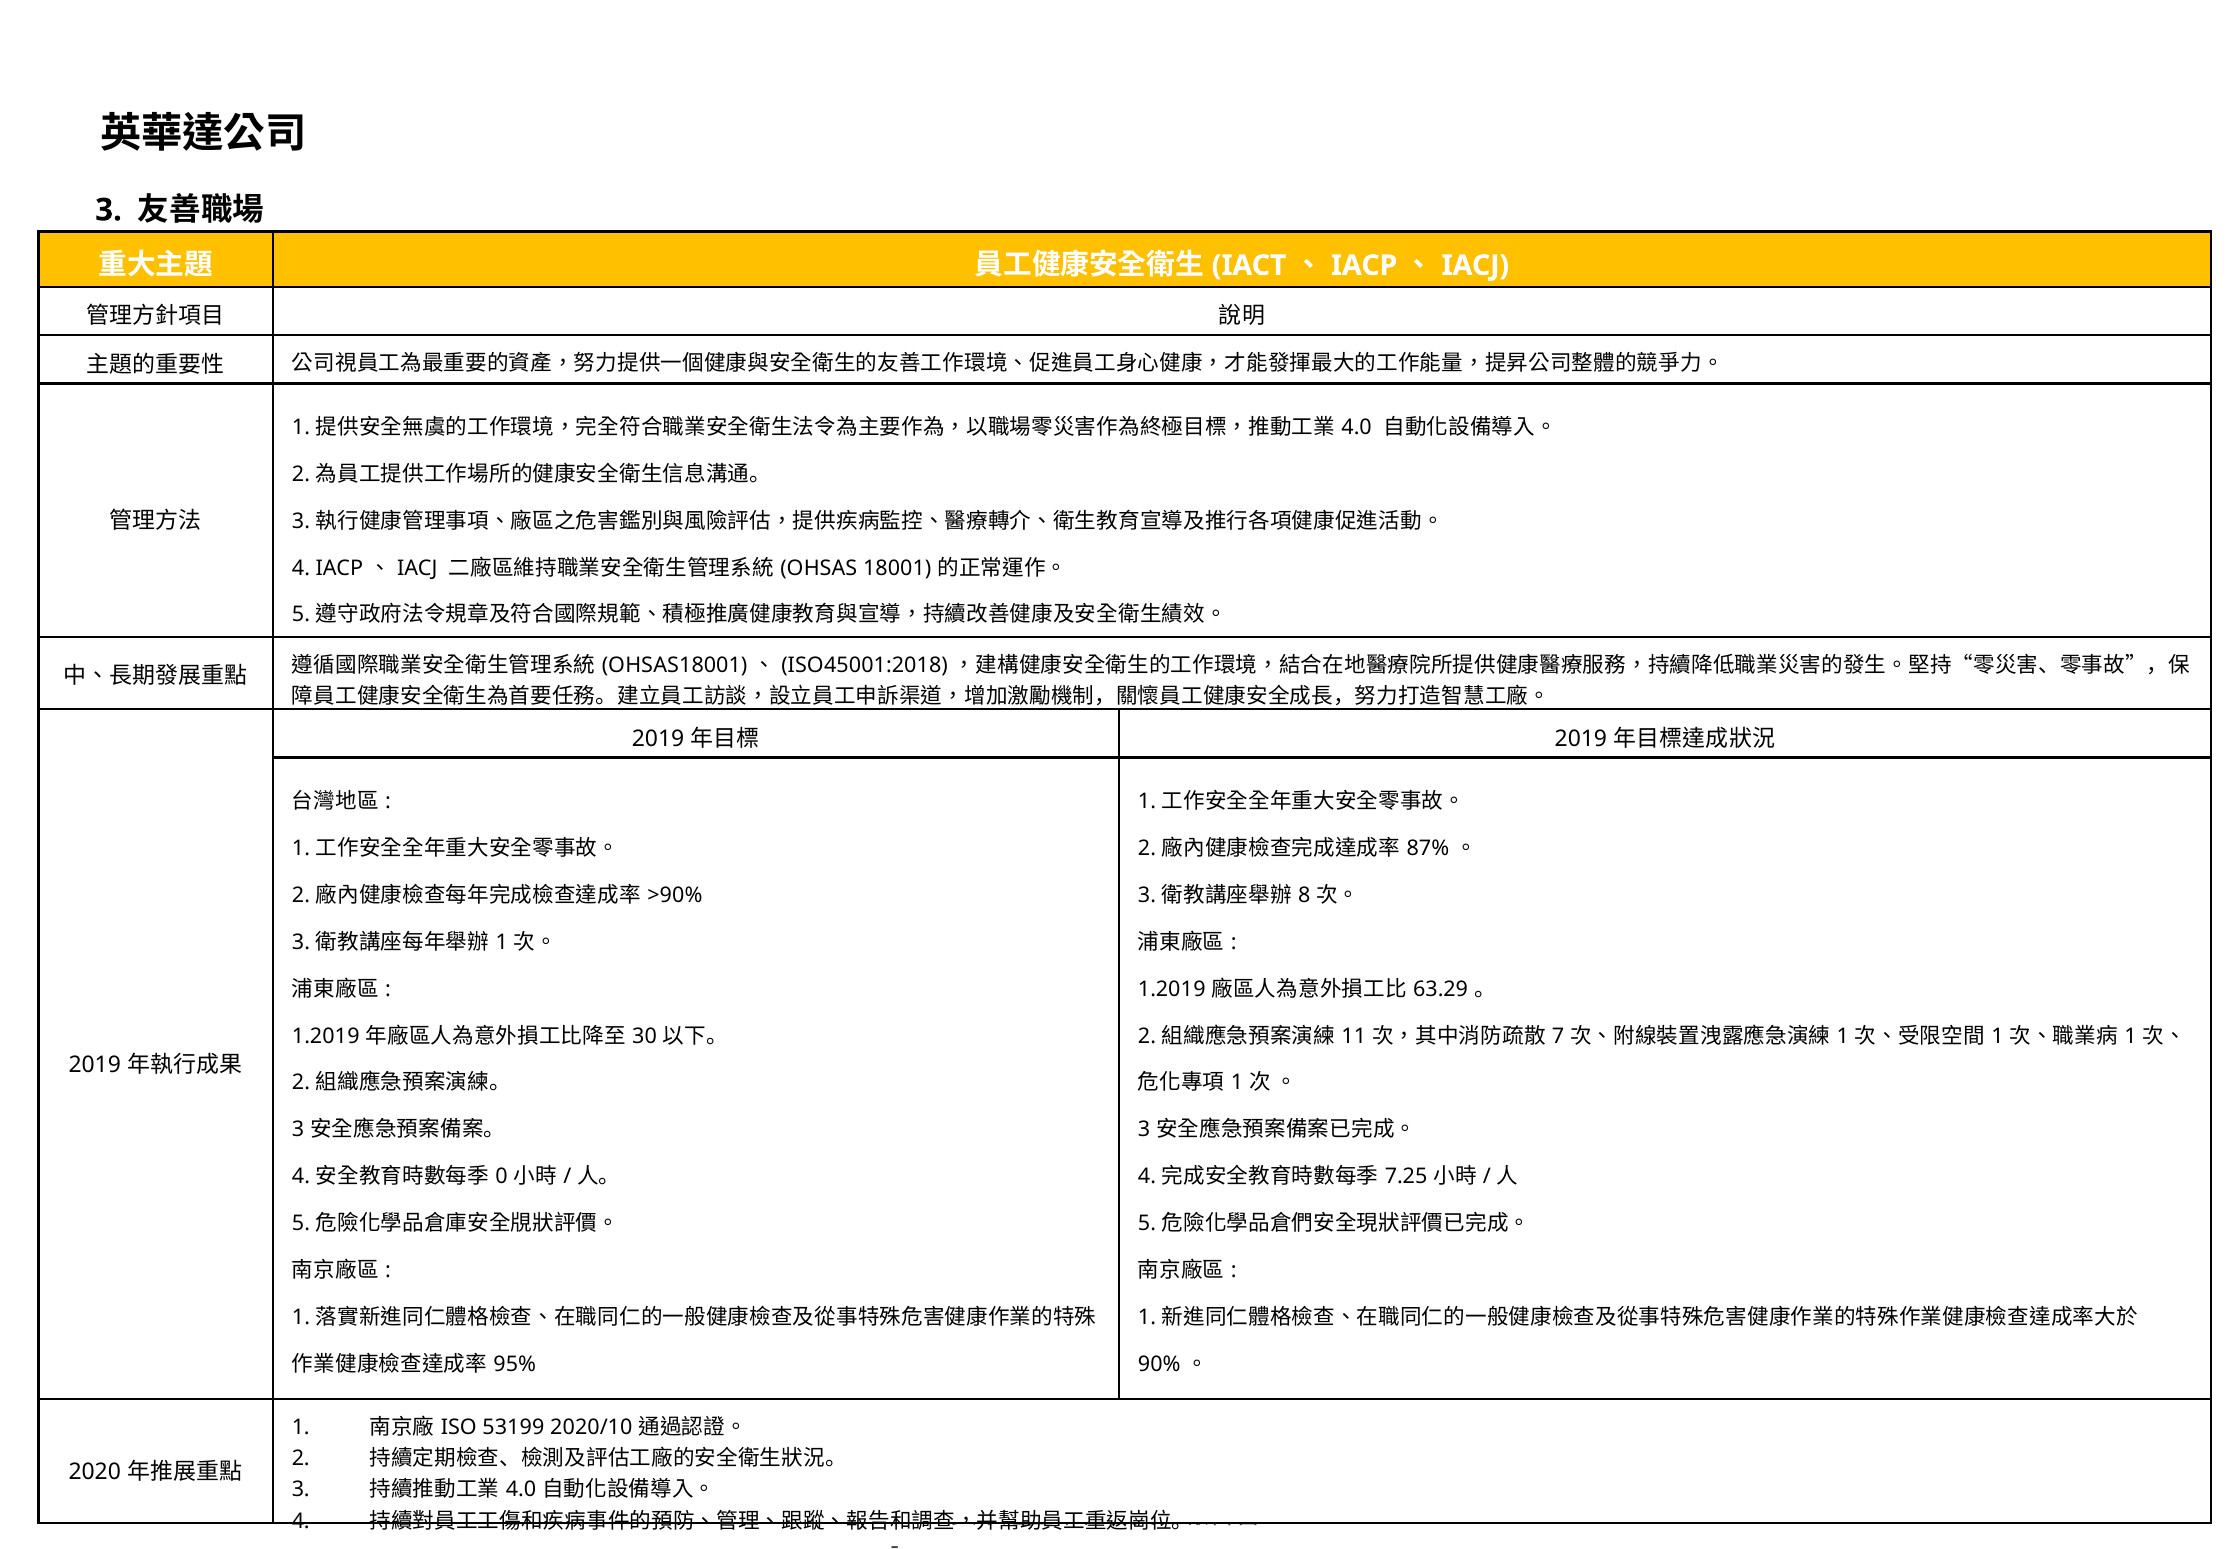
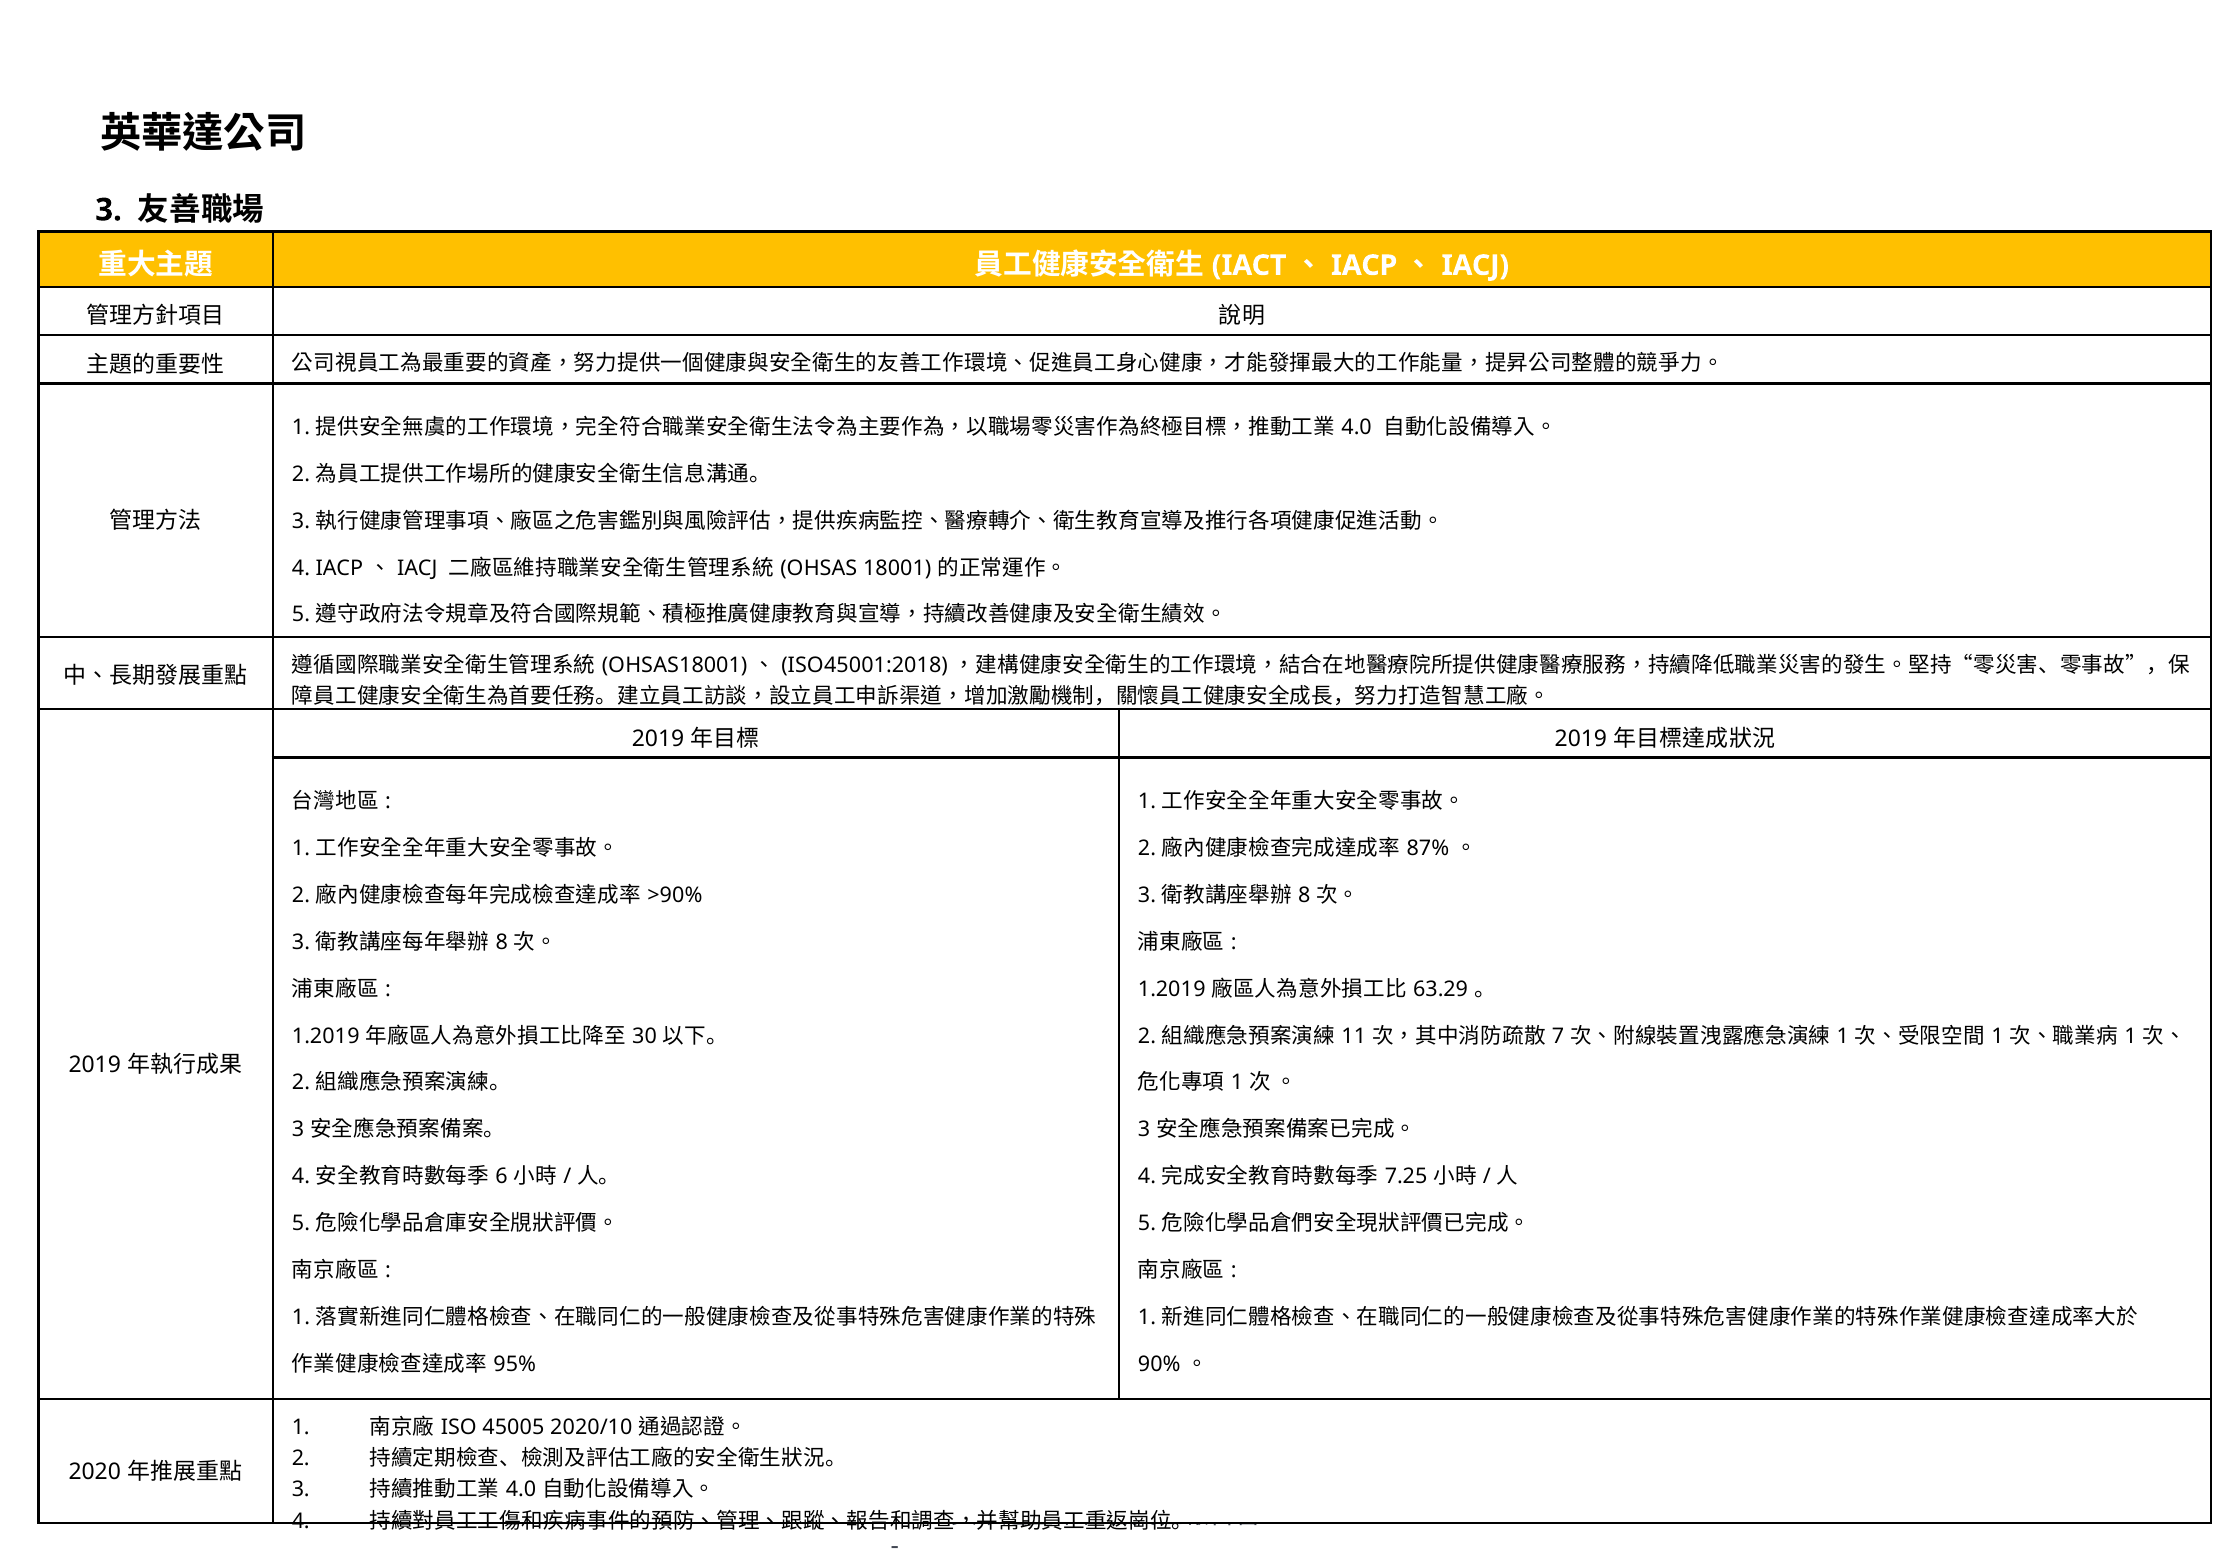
1 at (502, 942): 1 -> 8
0 at (502, 1177): 0 -> 6
53199: 53199 -> 45005
